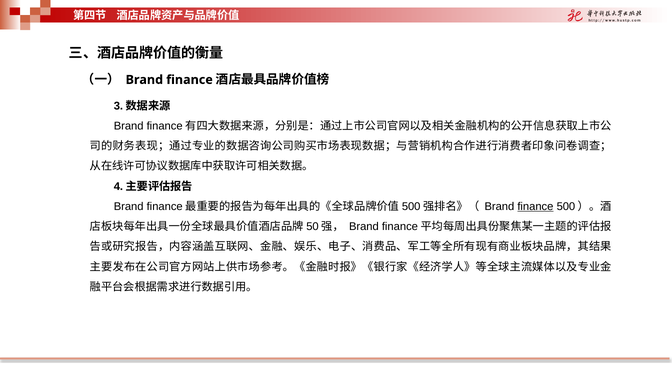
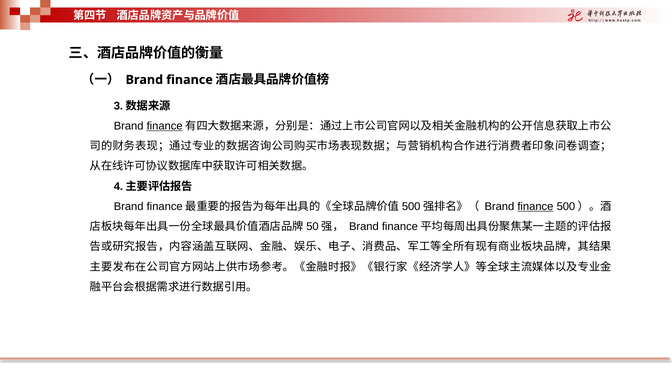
finance at (165, 126) underline: none -> present
